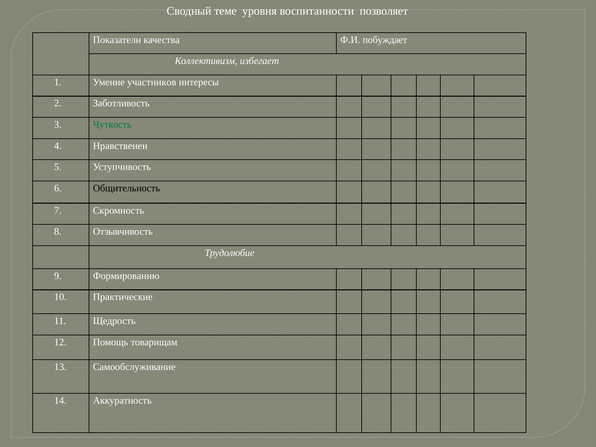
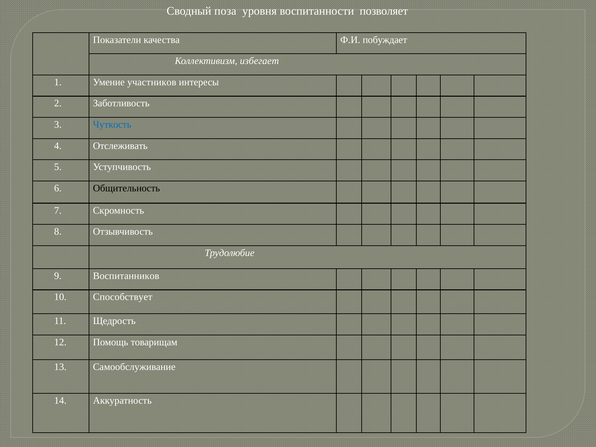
теме: теме -> поза
Чуткость colour: green -> blue
Нравственен: Нравственен -> Отслеживать
Формированию: Формированию -> Воспитанников
Практические: Практические -> Способствует
